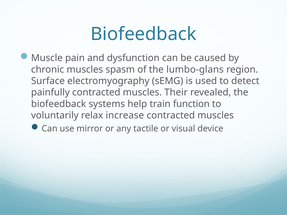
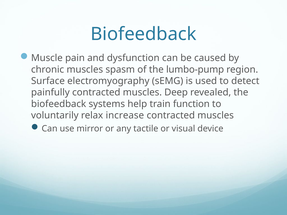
lumbo-glans: lumbo-glans -> lumbo-pump
Their: Their -> Deep
